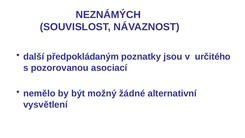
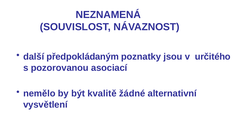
NEZNÁMÝCH: NEZNÁMÝCH -> NEZNAMENÁ
možný: možný -> kvalitě
